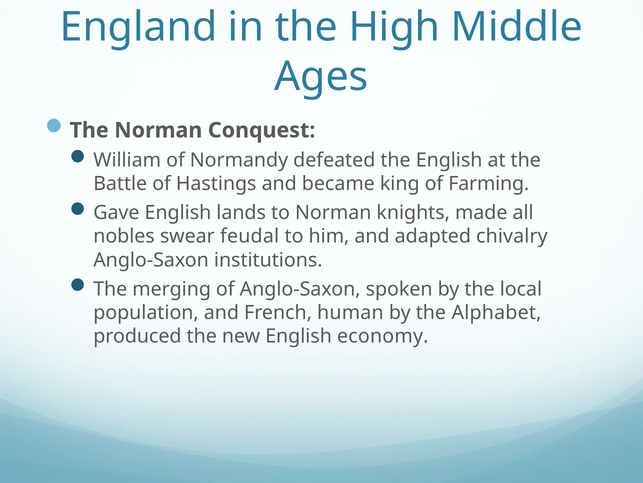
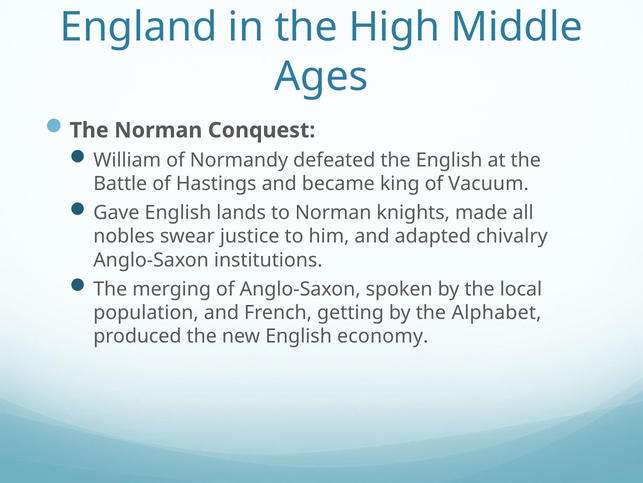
Farming: Farming -> Vacuum
feudal: feudal -> justice
human: human -> getting
